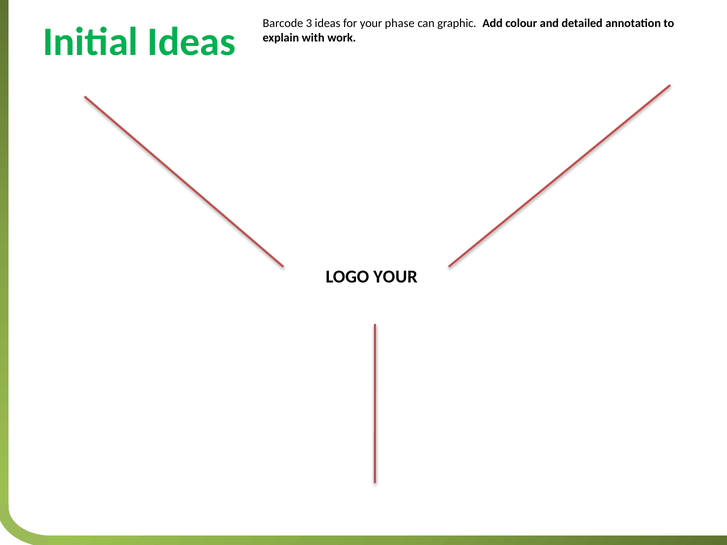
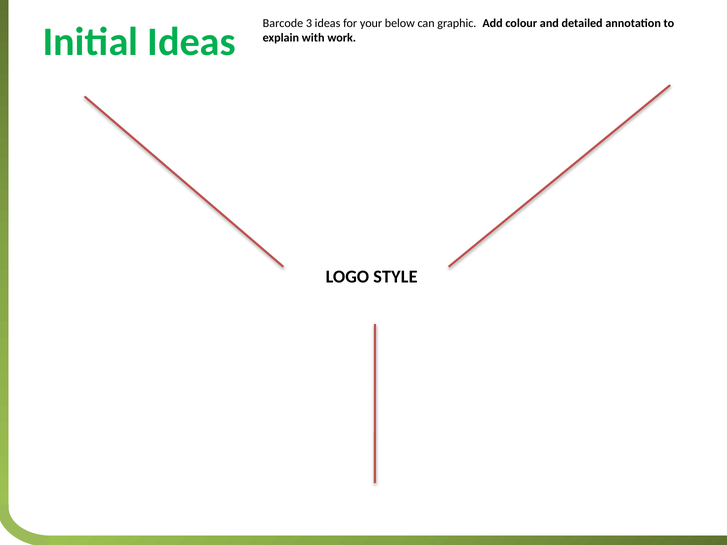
phase: phase -> below
LOGO YOUR: YOUR -> STYLE
